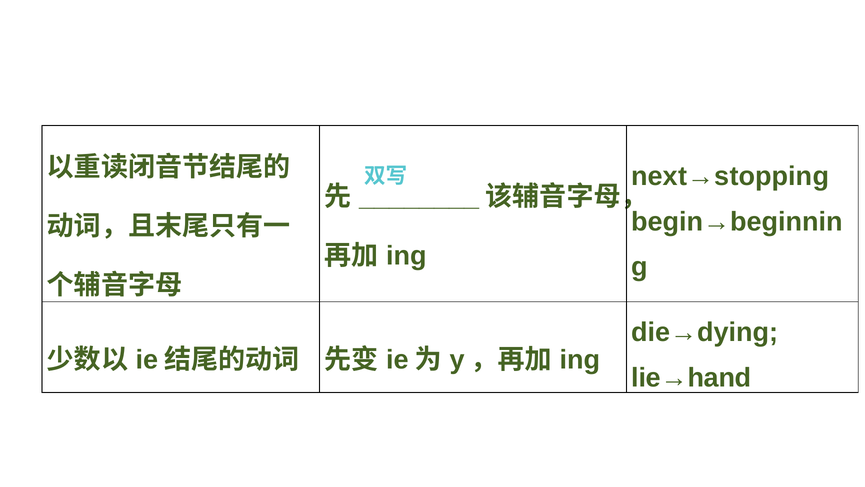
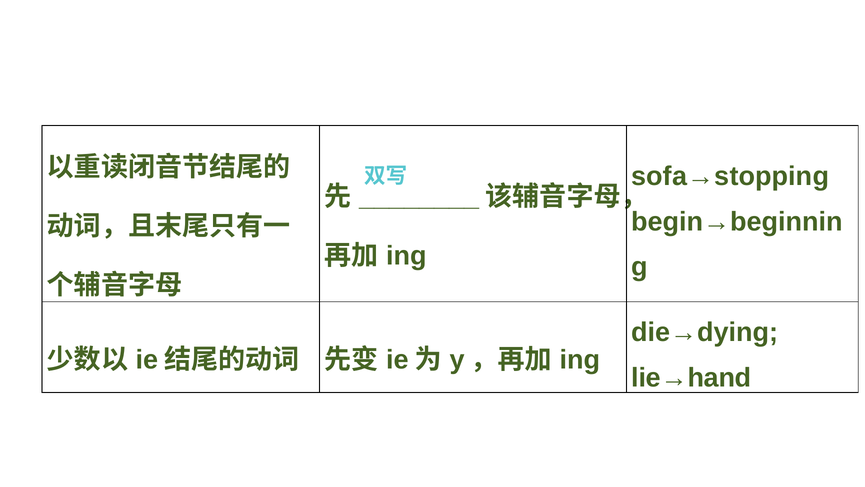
next→stopping: next→stopping -> sofa→stopping
